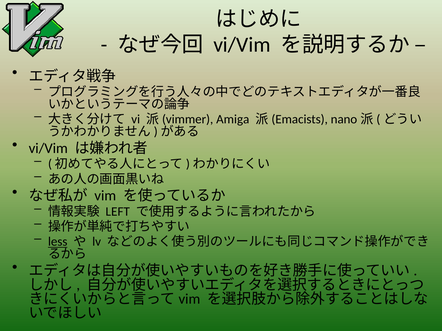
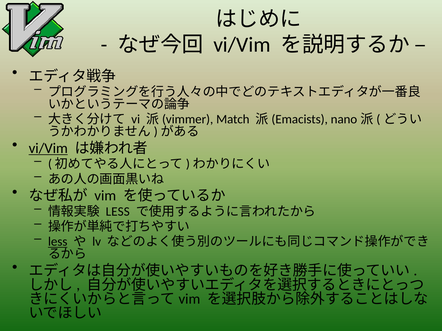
Amiga: Amiga -> Match
vi/Vim at (48, 149) underline: none -> present
LEFT at (118, 212): LEFT -> LESS
